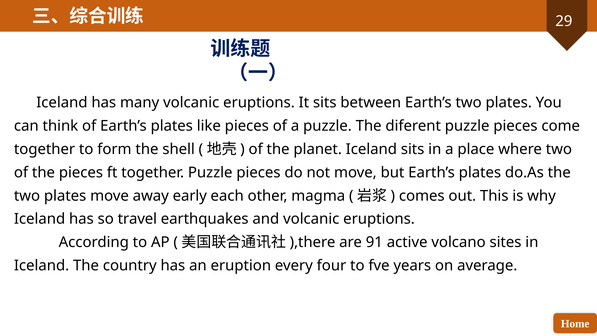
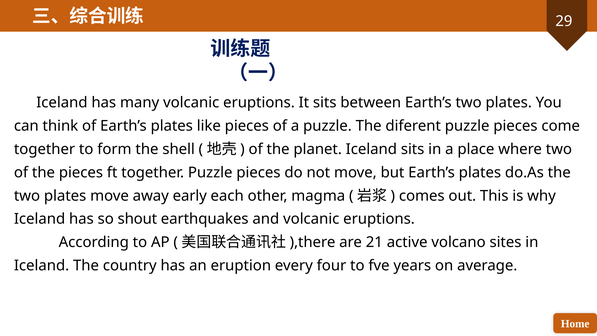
travel: travel -> shout
91: 91 -> 21
